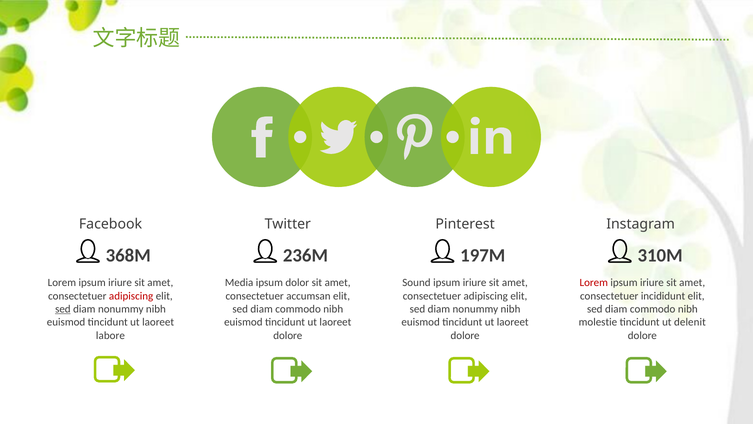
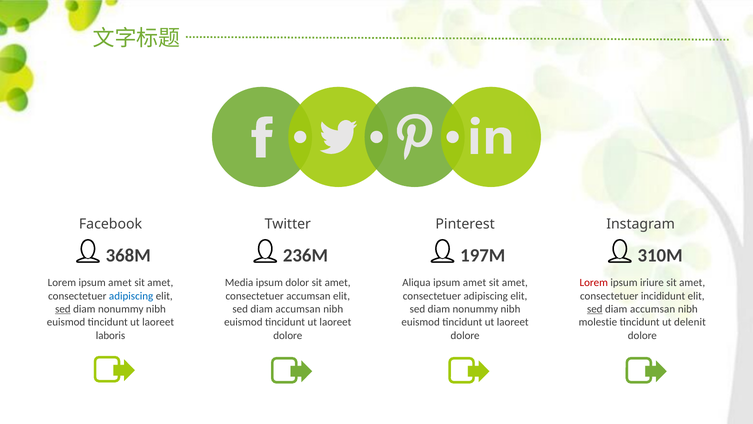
iriure at (120, 282): iriure -> amet
Sound: Sound -> Aliqua
iriure at (475, 282): iriure -> amet
adipiscing at (131, 296) colour: red -> blue
commodo at (298, 309): commodo -> accumsan
sed at (595, 309) underline: none -> present
commodo at (653, 309): commodo -> accumsan
labore: labore -> laboris
